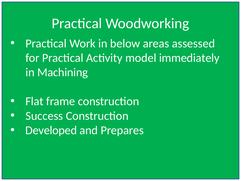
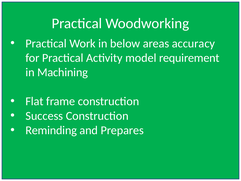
assessed: assessed -> accuracy
immediately: immediately -> requirement
Developed: Developed -> Reminding
